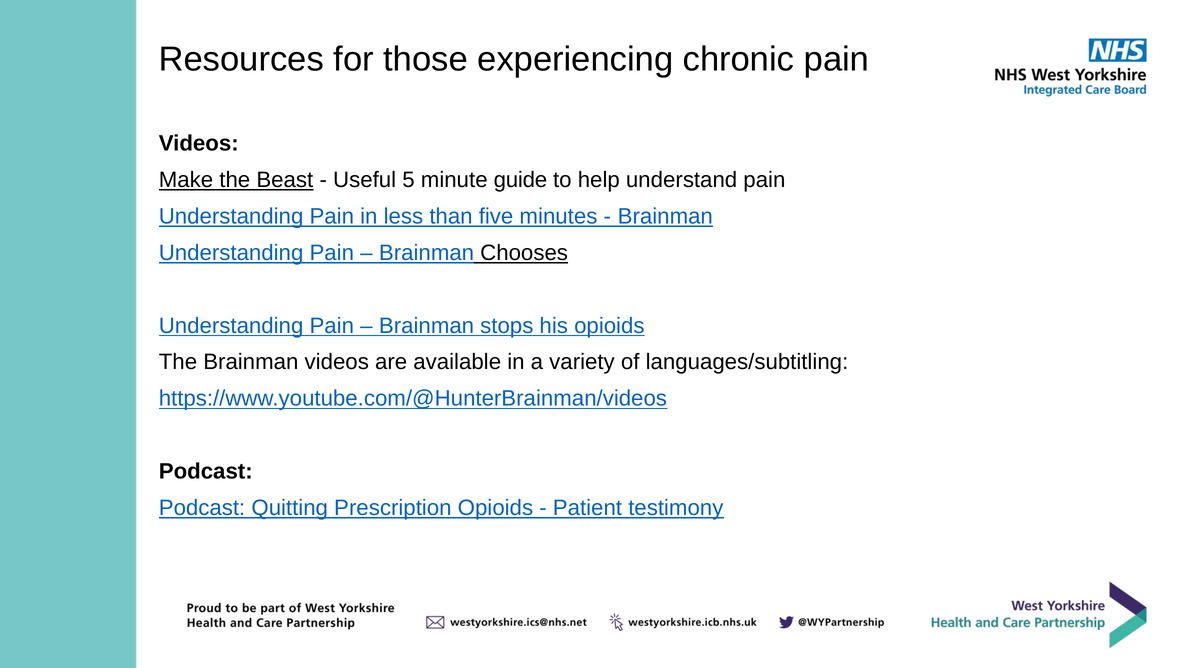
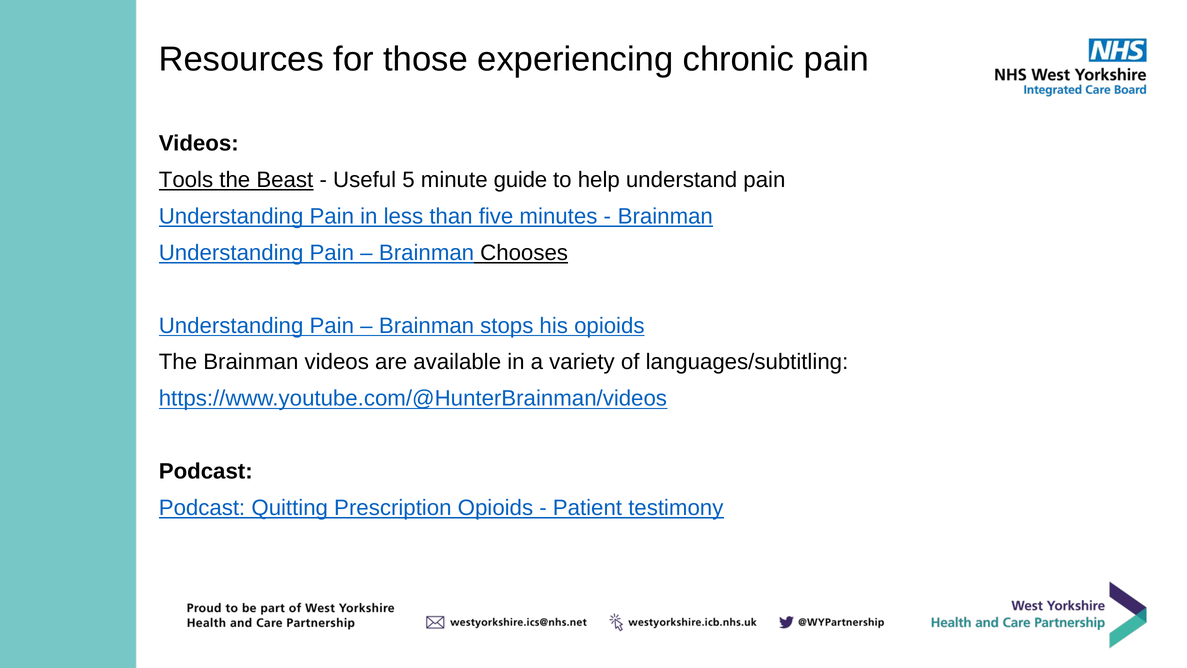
Make: Make -> Tools
